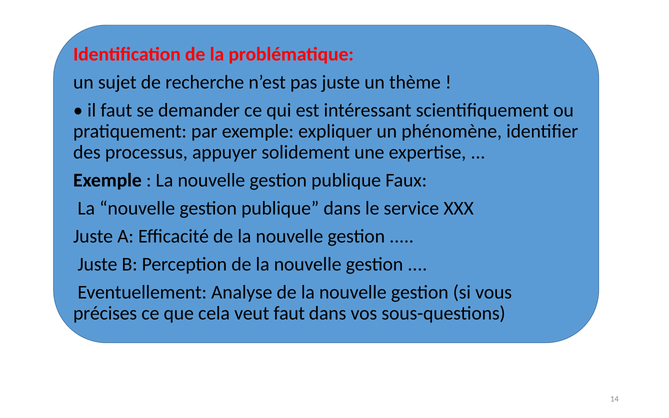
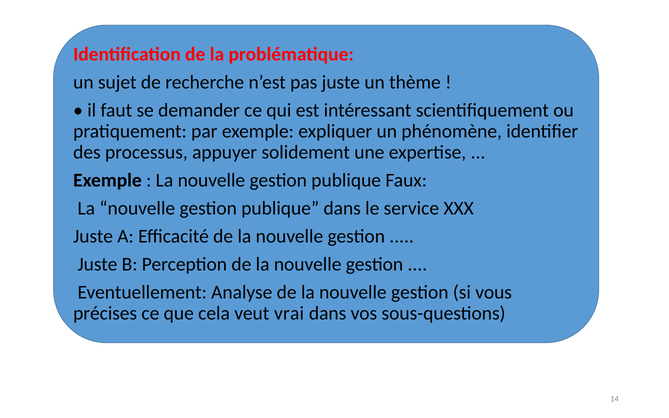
veut faut: faut -> vrai
